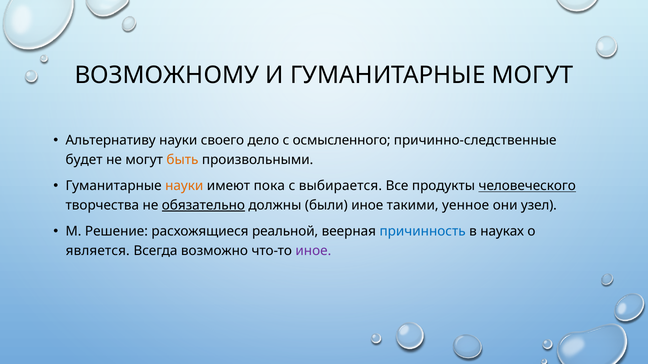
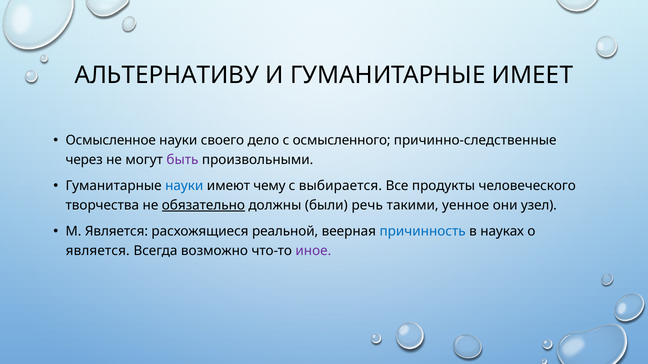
ВОЗМОЖНОМУ: ВОЗМОЖНОМУ -> АЛЬТЕРНАТИВУ
ГУМАНИТАРНЫЕ МОГУТ: МОГУТ -> ИМЕЕТ
Альтернативу: Альтернативу -> Осмысленное
будет: будет -> через
быть colour: orange -> purple
науки at (184, 186) colour: orange -> blue
пока: пока -> чему
человеческого underline: present -> none
были иное: иное -> речь
М Решение: Решение -> Является
